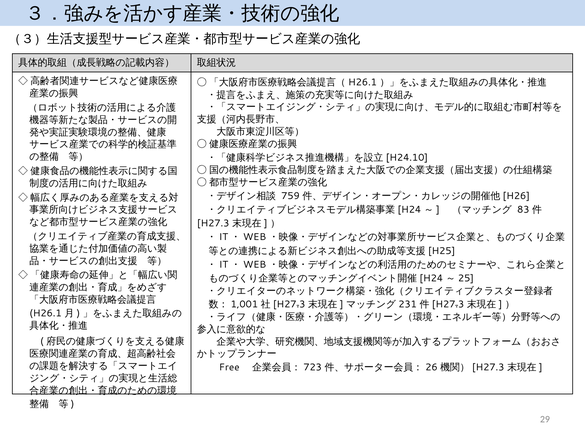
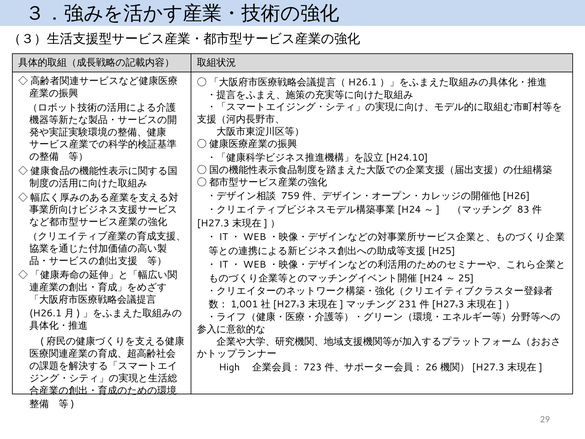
Free: Free -> High
